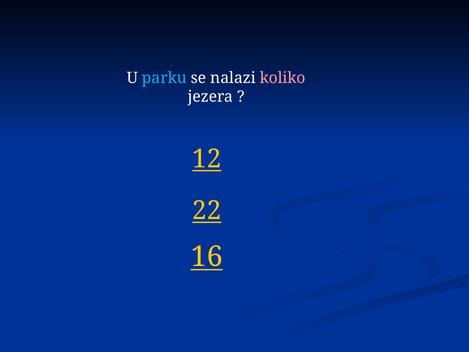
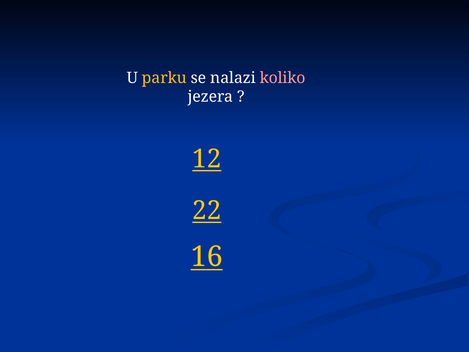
parku colour: light blue -> yellow
